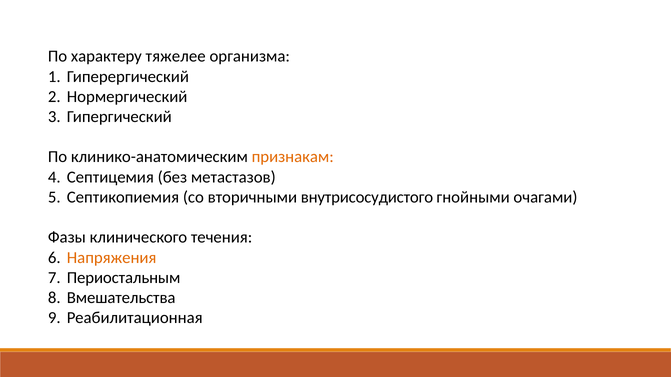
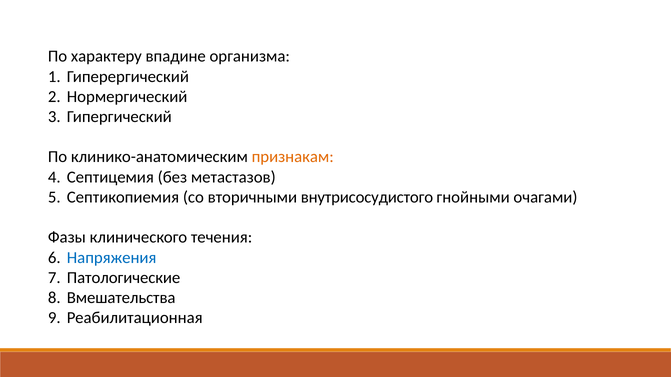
тяжелее: тяжелее -> впадине
Напряжения colour: orange -> blue
Периостальным: Периостальным -> Патологические
